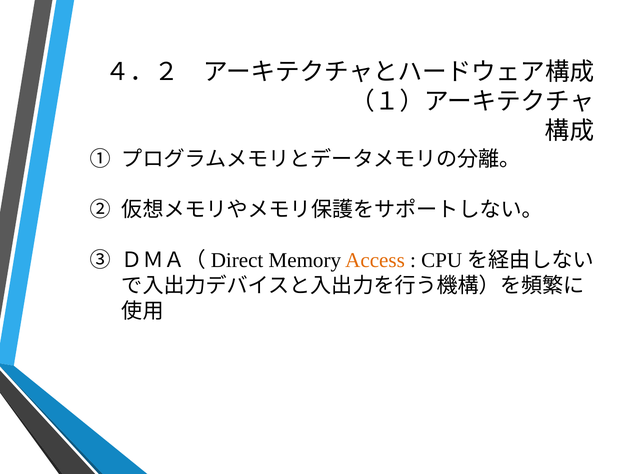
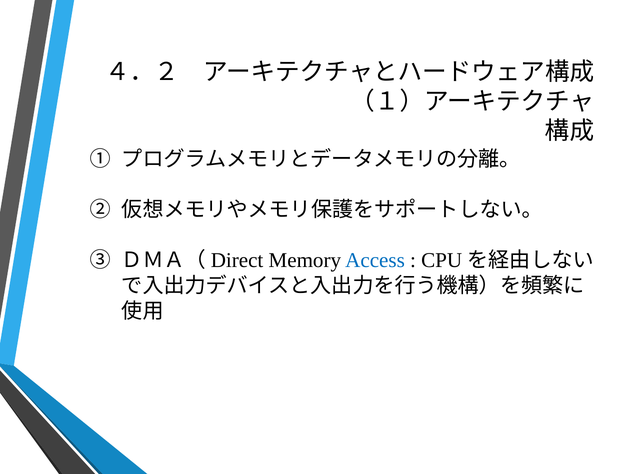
Access colour: orange -> blue
